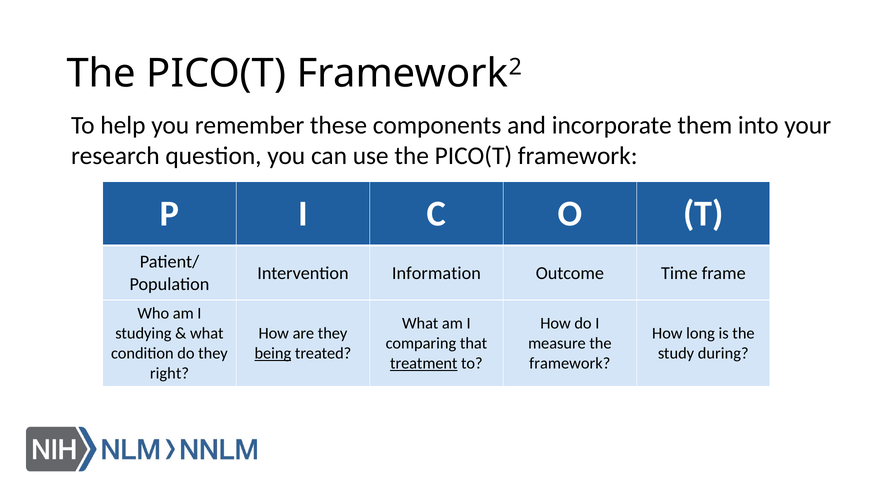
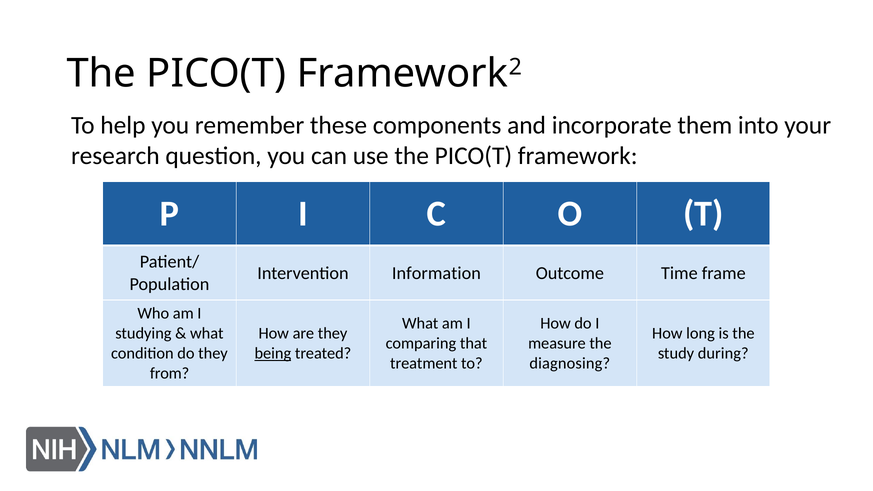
treatment underline: present -> none
framework at (570, 364): framework -> diagnosing
right: right -> from
